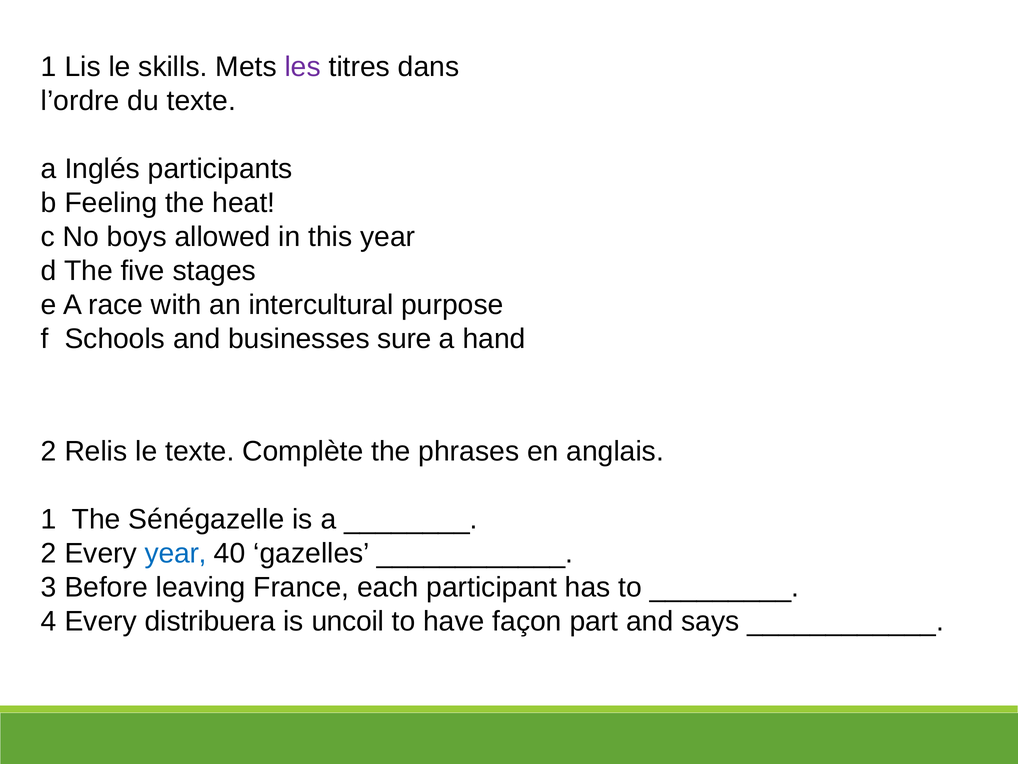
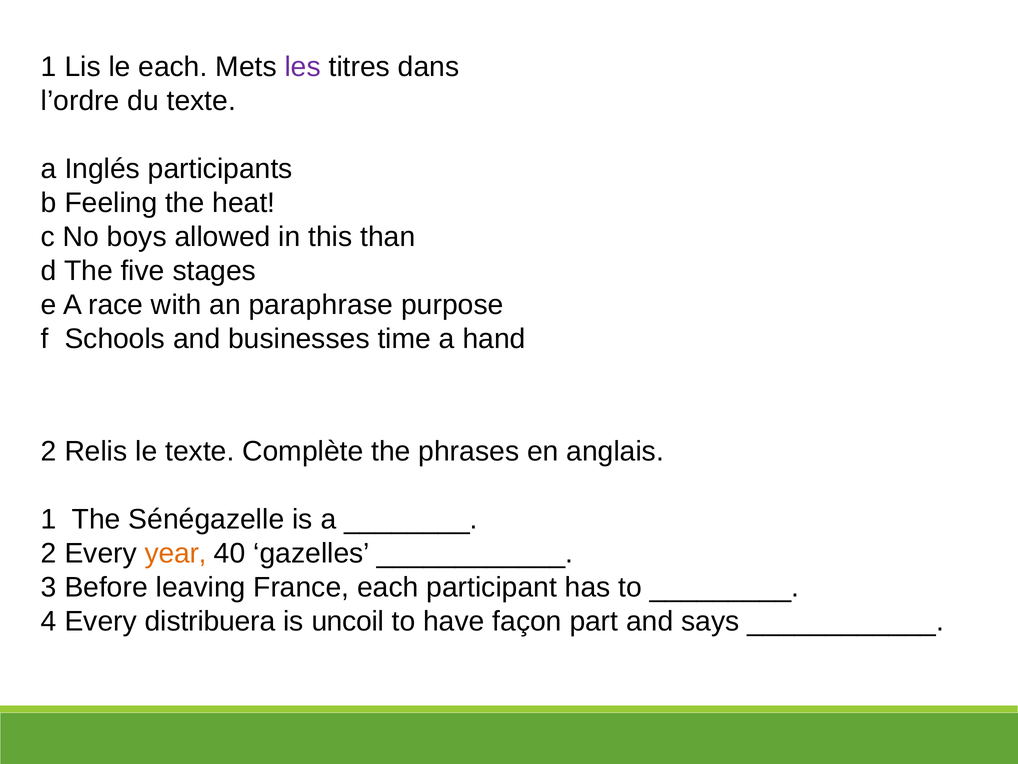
le skills: skills -> each
this year: year -> than
intercultural: intercultural -> paraphrase
sure: sure -> time
year at (176, 553) colour: blue -> orange
